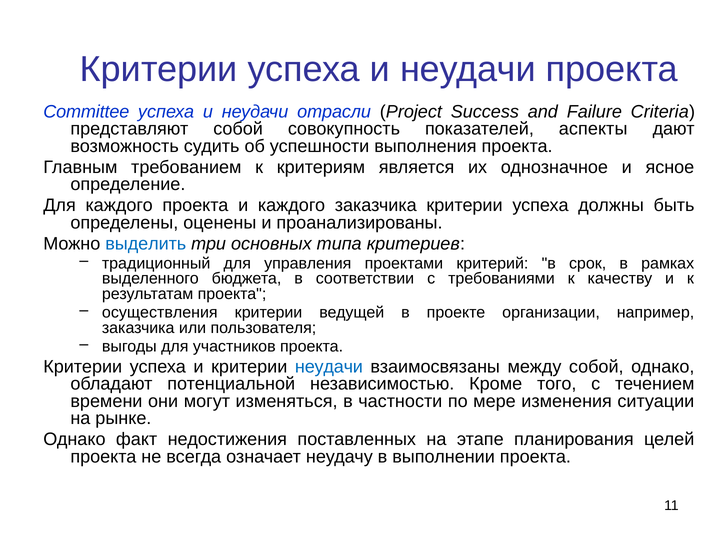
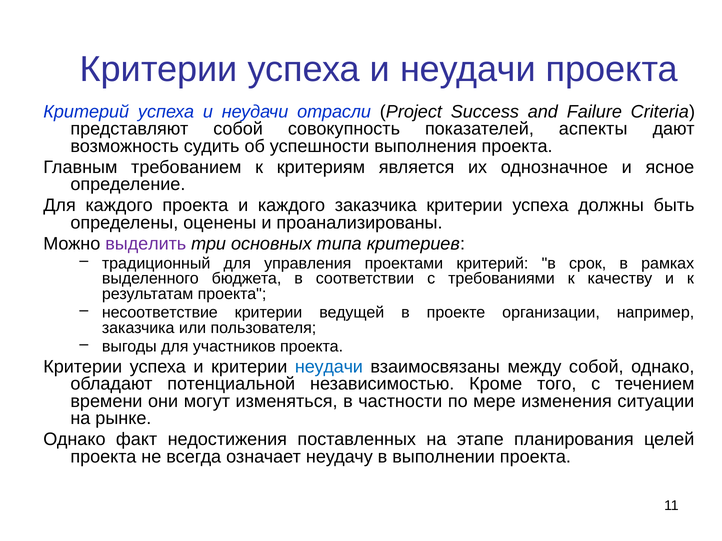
Committee at (86, 112): Committee -> Критерий
выделить colour: blue -> purple
осуществления: осуществления -> несоответствие
